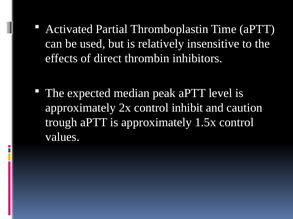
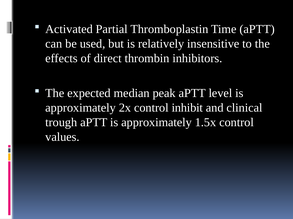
caution: caution -> clinical
